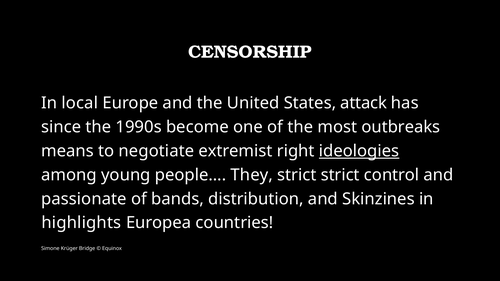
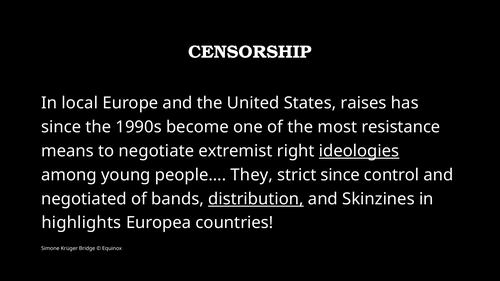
attack: attack -> raises
outbreaks: outbreaks -> resistance
strict strict: strict -> since
passionate: passionate -> negotiated
distribution underline: none -> present
